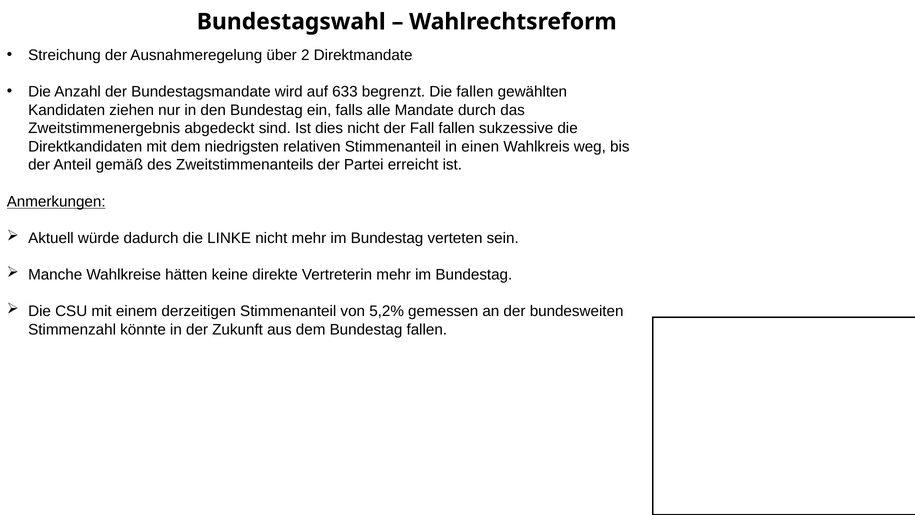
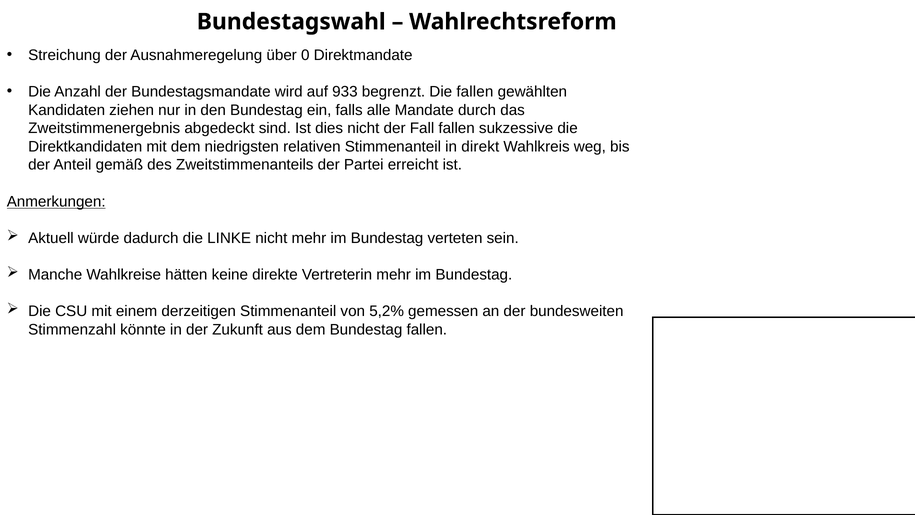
2: 2 -> 0
633: 633 -> 933
einen: einen -> direkt
